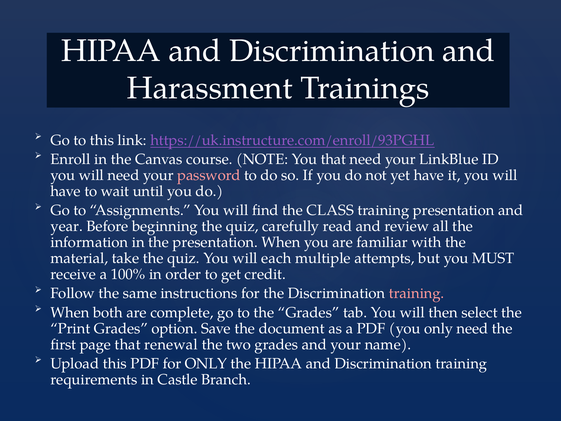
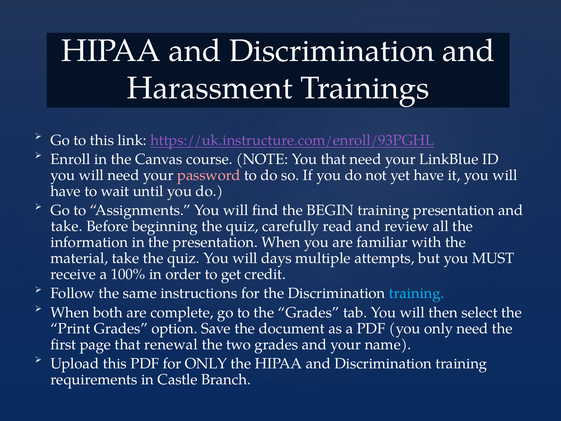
CLASS: CLASS -> BEGIN
year at (67, 226): year -> take
each: each -> days
training at (417, 293) colour: pink -> light blue
